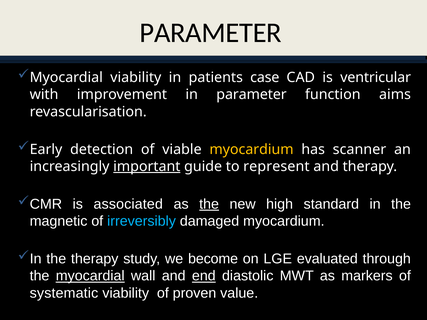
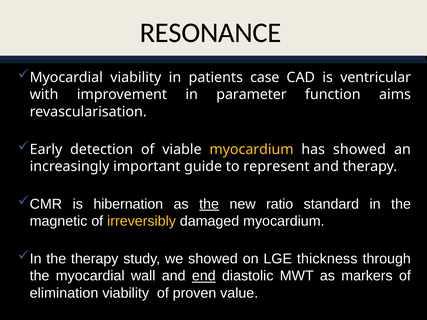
PARAMETER at (211, 33): PARAMETER -> RESONANCE
has scanner: scanner -> showed
important underline: present -> none
associated: associated -> hibernation
high: high -> ratio
irreversibly colour: light blue -> yellow
we become: become -> showed
evaluated: evaluated -> thickness
myocardial at (90, 276) underline: present -> none
systematic: systematic -> elimination
